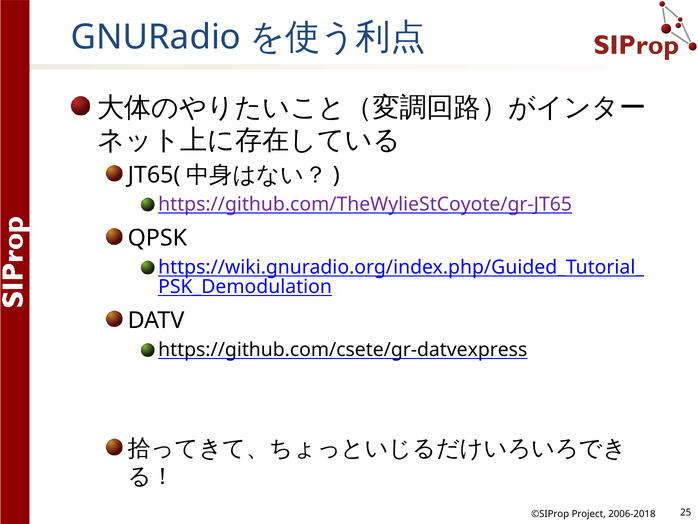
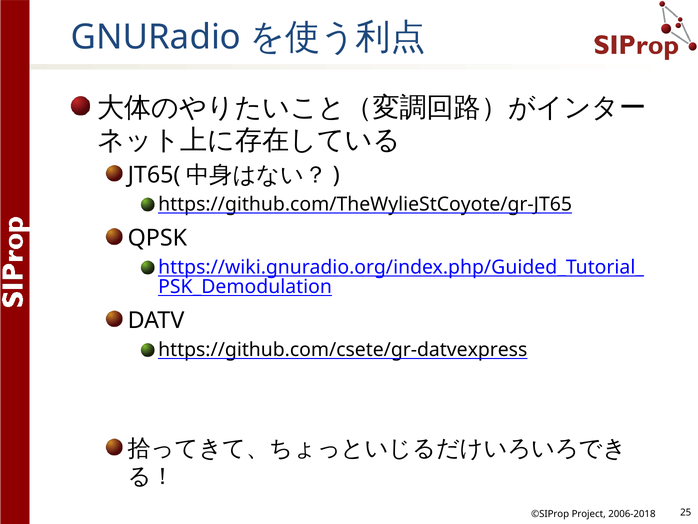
https://github.com/TheWylieStCoyote/gr-JT65 colour: purple -> black
